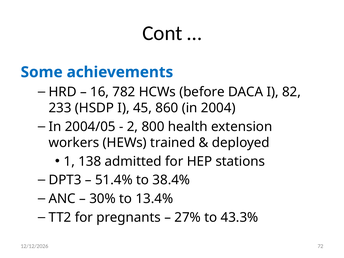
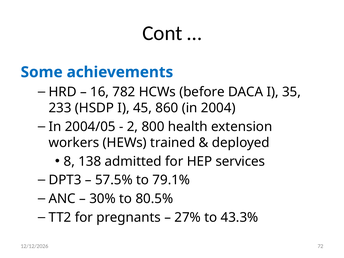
82: 82 -> 35
1: 1 -> 8
stations: stations -> services
51.4%: 51.4% -> 57.5%
38.4%: 38.4% -> 79.1%
13.4%: 13.4% -> 80.5%
